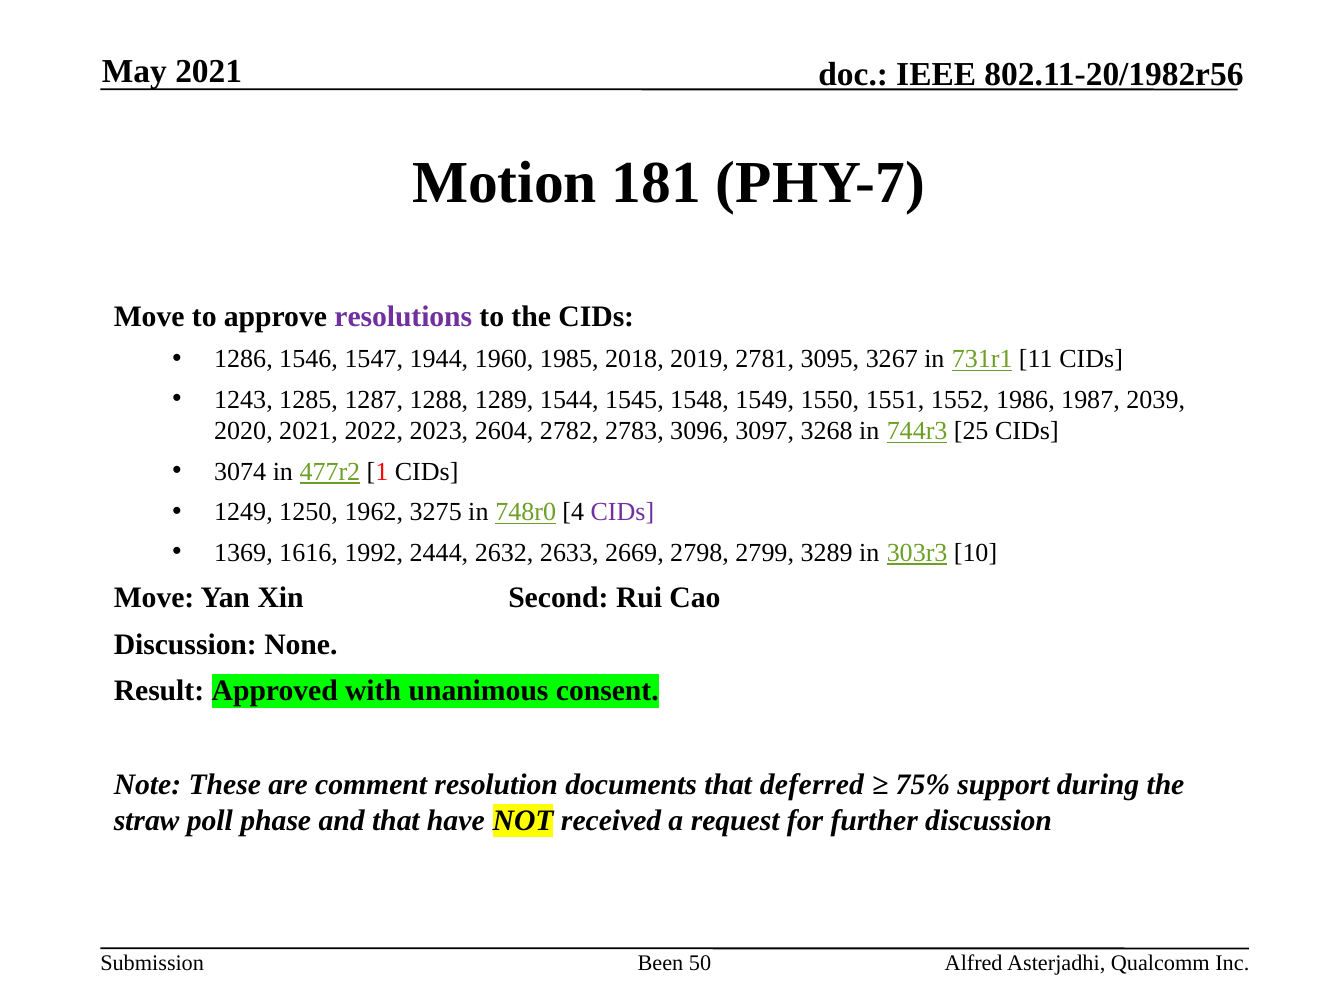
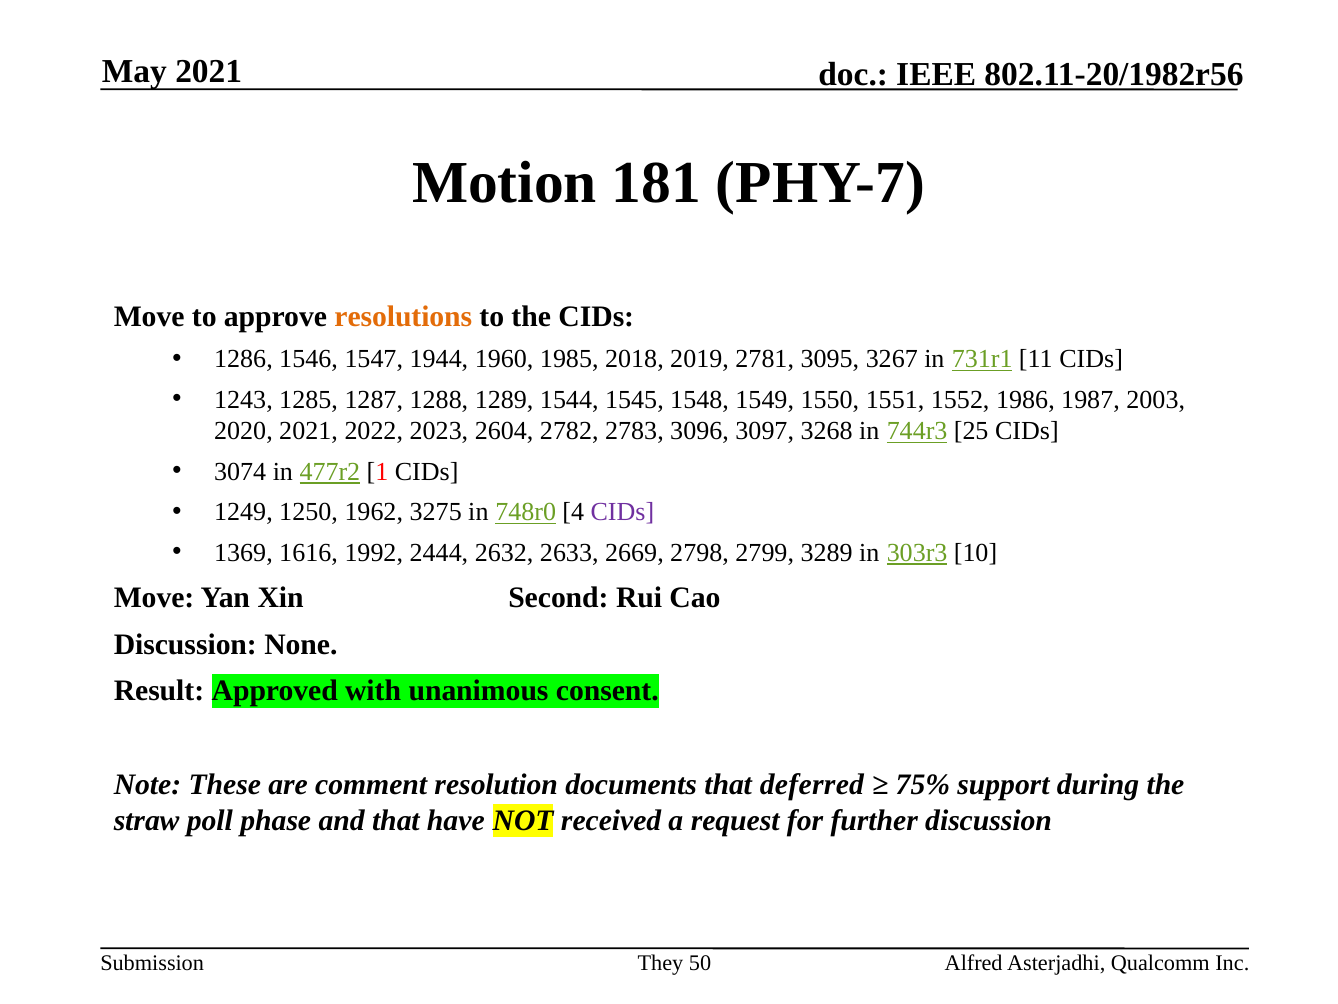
resolutions colour: purple -> orange
2039: 2039 -> 2003
Been: Been -> They
